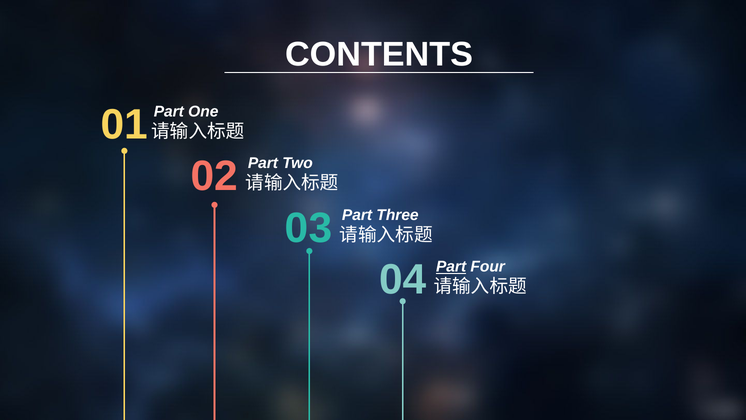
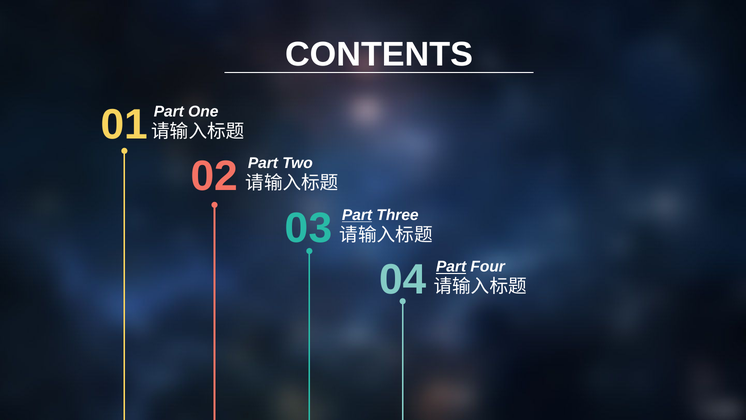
Part at (357, 215) underline: none -> present
